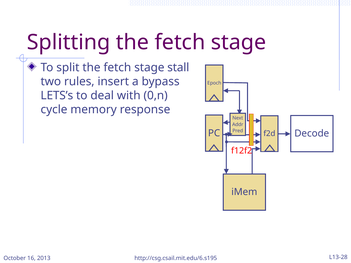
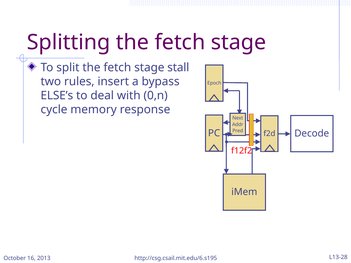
LETS’s: LETS’s -> ELSE’s
